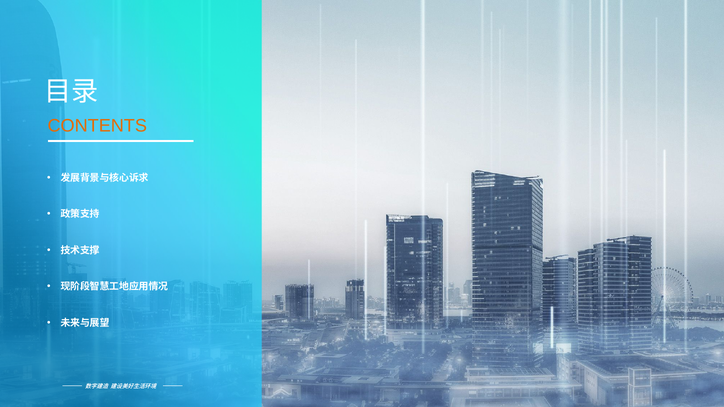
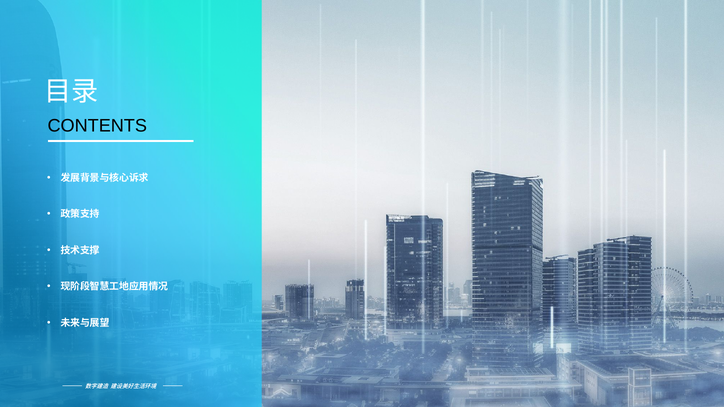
CONTENTS colour: orange -> black
